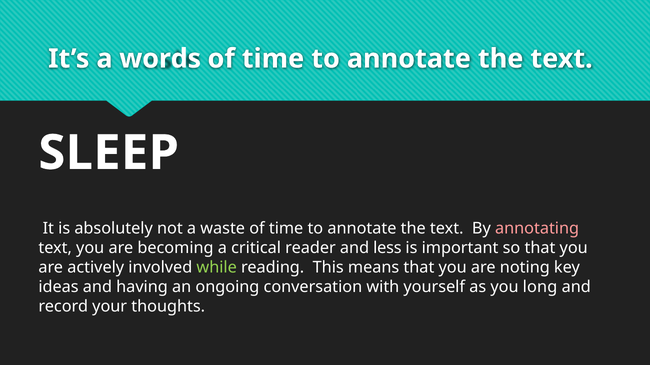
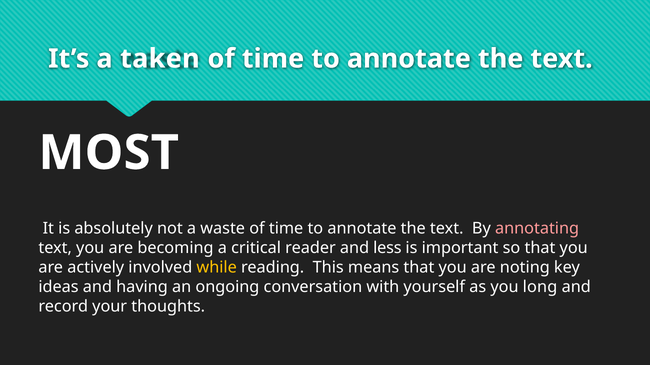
words: words -> taken
SLEEP: SLEEP -> MOST
while colour: light green -> yellow
